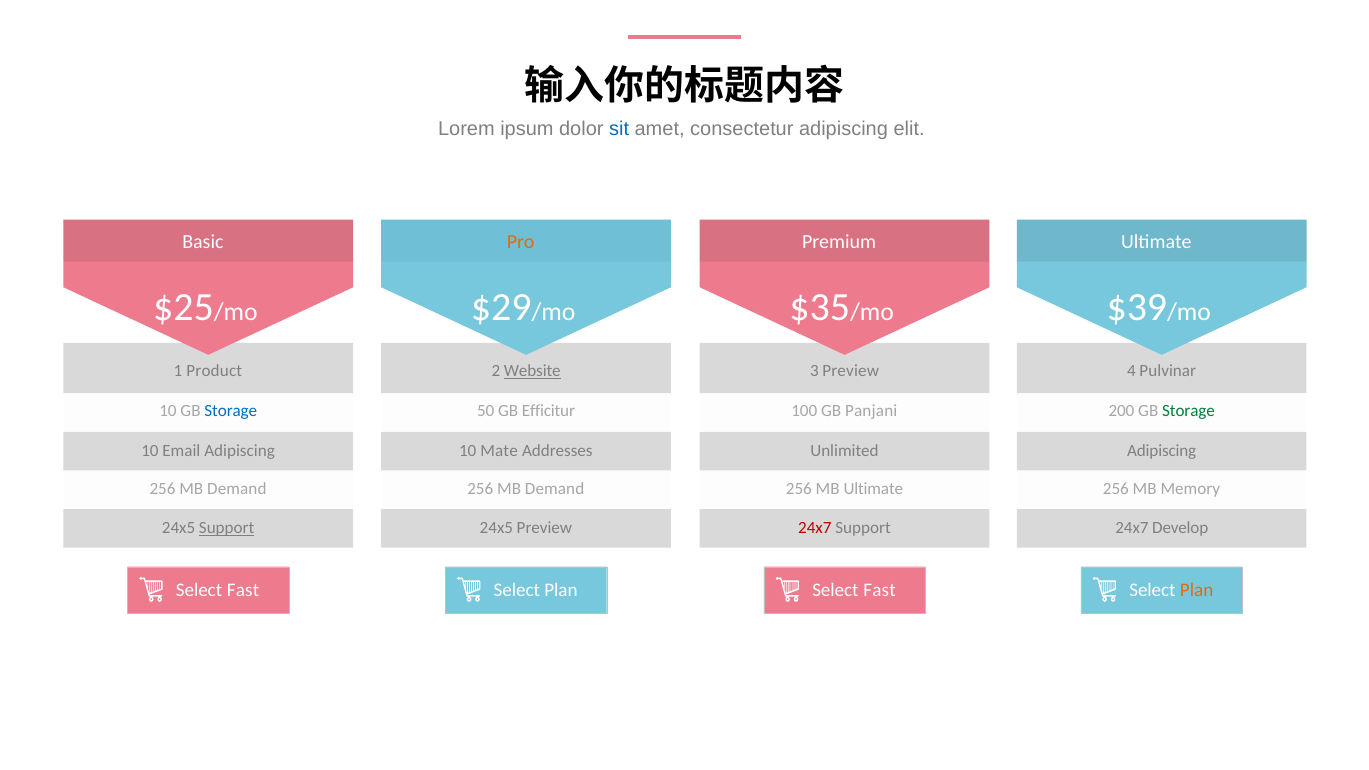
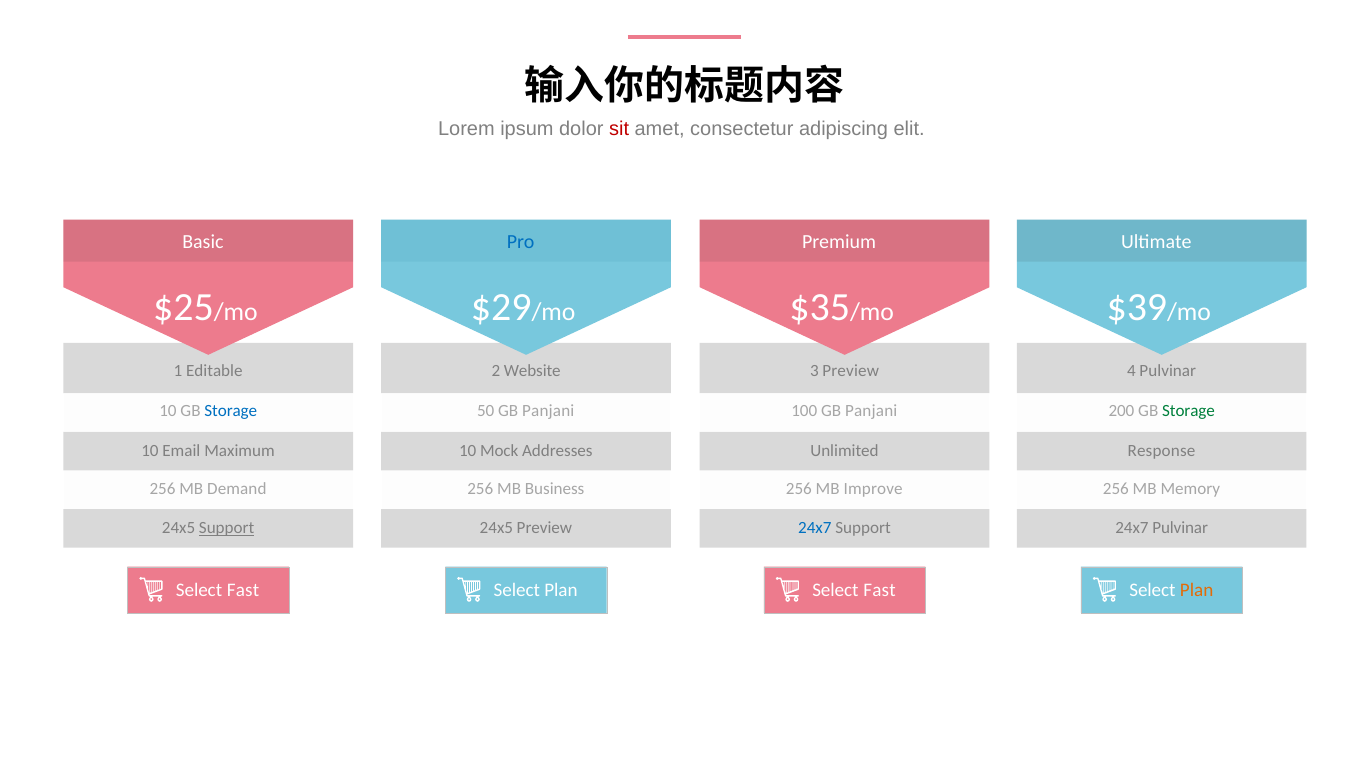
sit colour: blue -> red
Pro colour: orange -> blue
Product: Product -> Editable
Website underline: present -> none
50 GB Efficitur: Efficitur -> Panjani
Email Adipiscing: Adipiscing -> Maximum
Mate: Mate -> Mock
Adipiscing at (1162, 451): Adipiscing -> Response
Demand at (555, 489): Demand -> Business
MB Ultimate: Ultimate -> Improve
24x7 at (815, 528) colour: red -> blue
24x7 Develop: Develop -> Pulvinar
